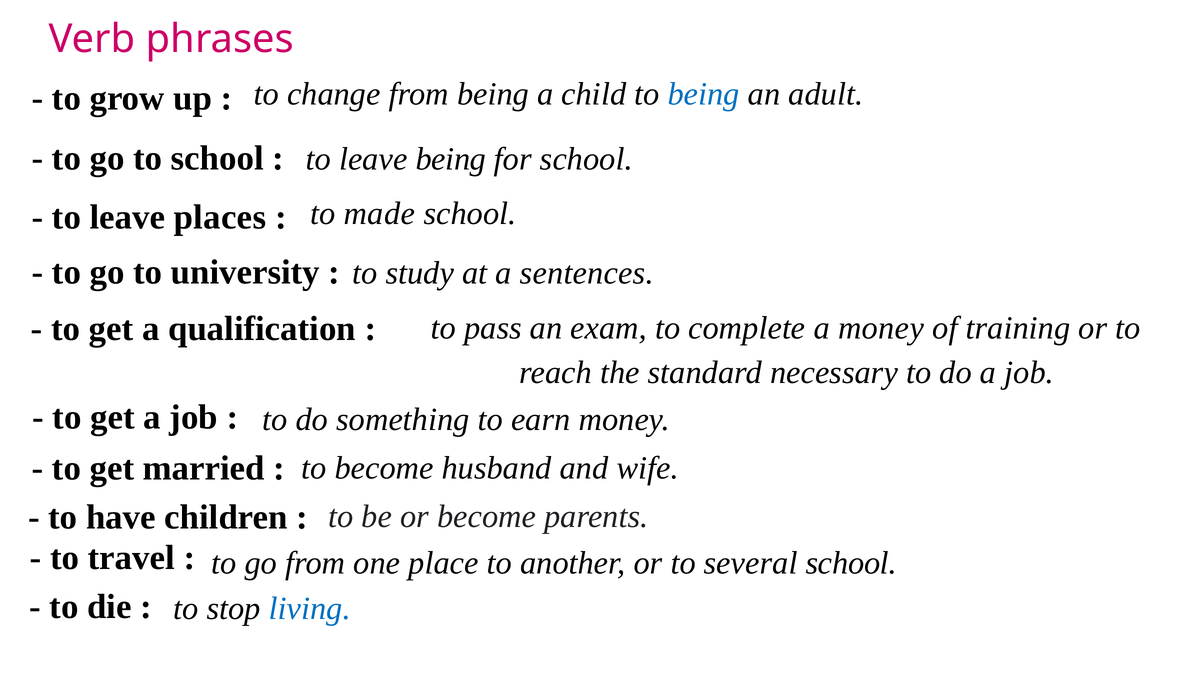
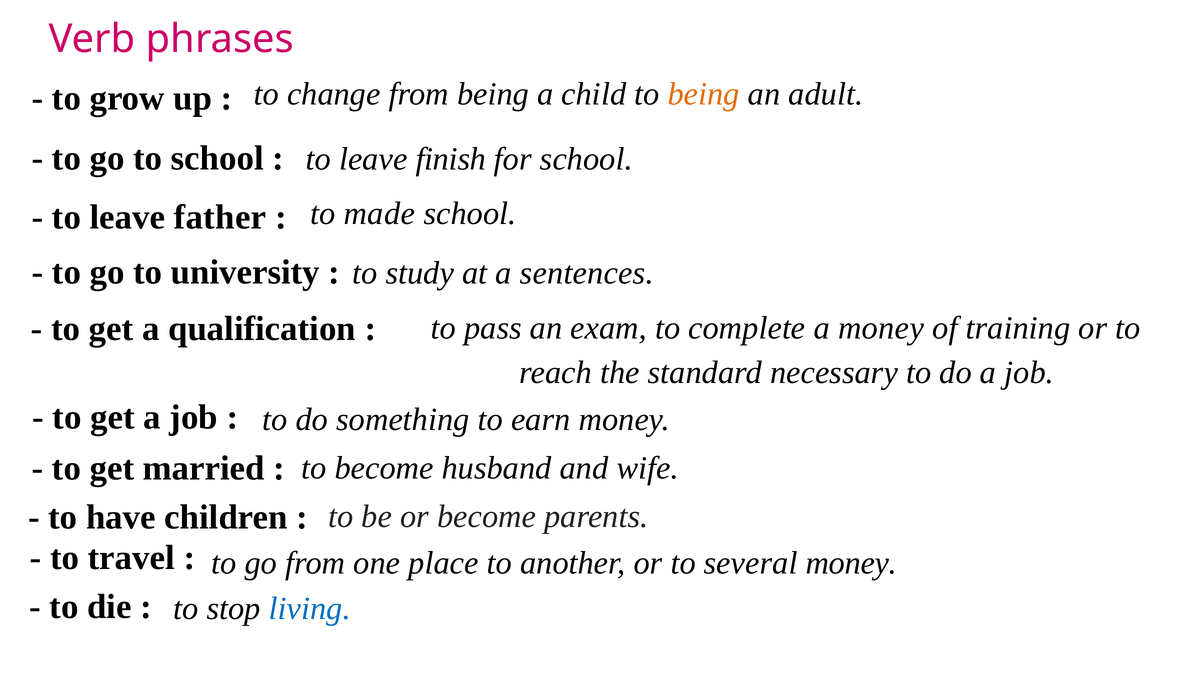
being at (704, 94) colour: blue -> orange
leave being: being -> finish
places: places -> father
several school: school -> money
